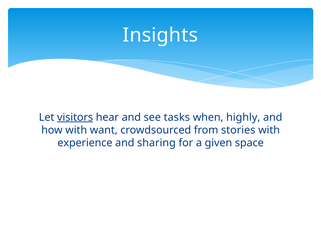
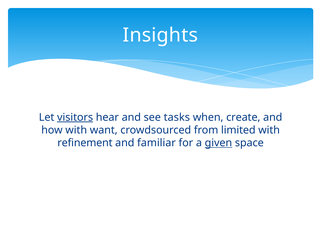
highly: highly -> create
stories: stories -> limited
experience: experience -> refinement
sharing: sharing -> familiar
given underline: none -> present
